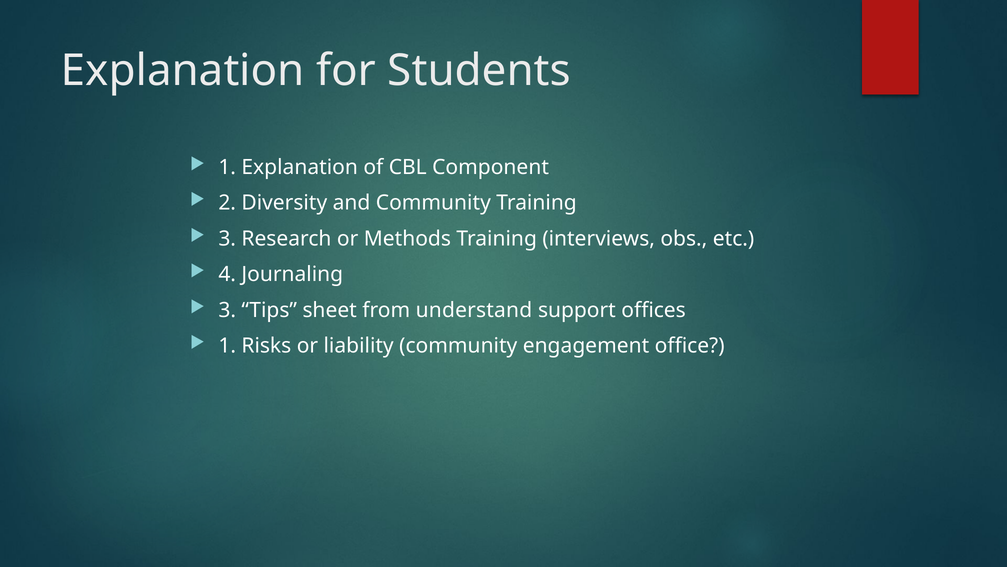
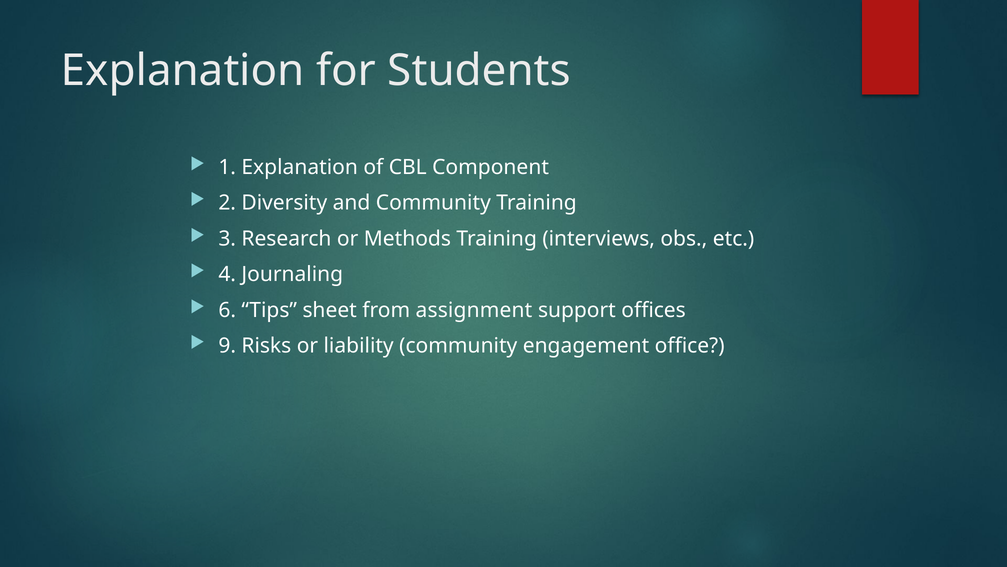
3 at (227, 310): 3 -> 6
understand: understand -> assignment
1 at (227, 346): 1 -> 9
